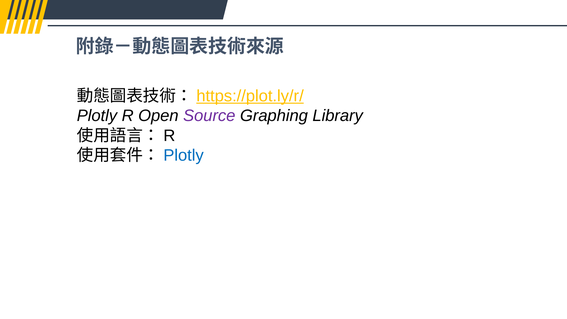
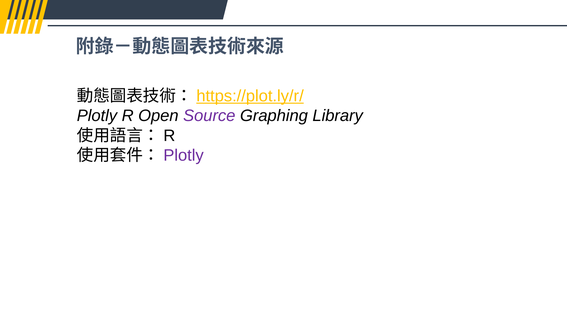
Plotly at (184, 155) colour: blue -> purple
